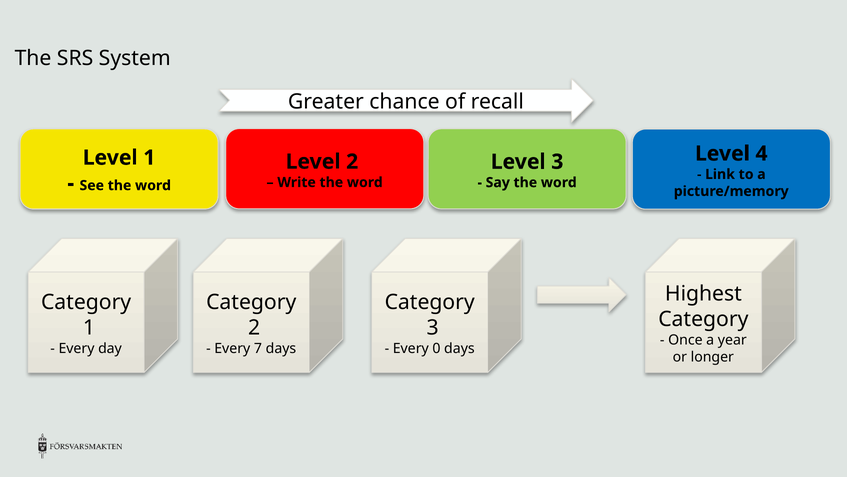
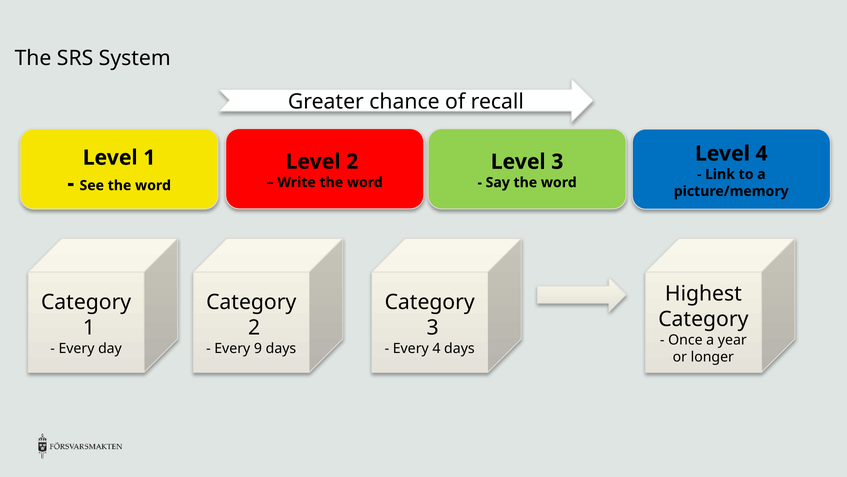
7: 7 -> 9
Every 0: 0 -> 4
